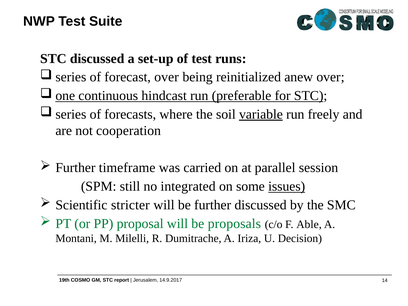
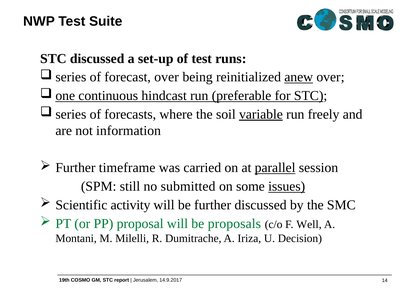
anew underline: none -> present
cooperation: cooperation -> information
parallel underline: none -> present
integrated: integrated -> submitted
stricter: stricter -> activity
Able: Able -> Well
